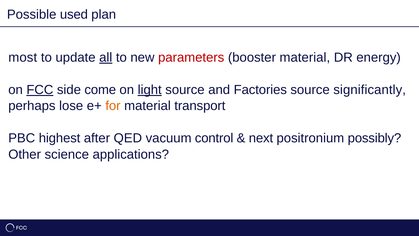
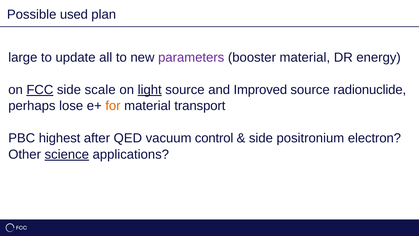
most: most -> large
all underline: present -> none
parameters colour: red -> purple
come: come -> scale
Factories: Factories -> Improved
significantly: significantly -> radionuclide
next at (261, 138): next -> side
possibly: possibly -> electron
science underline: none -> present
